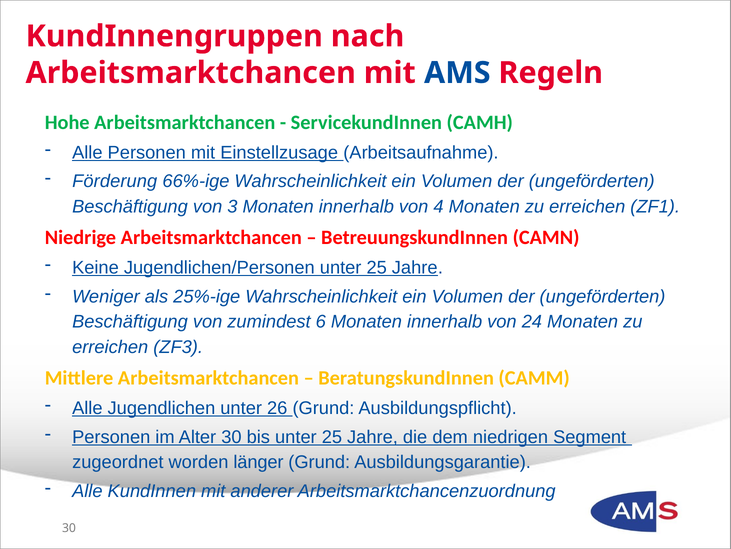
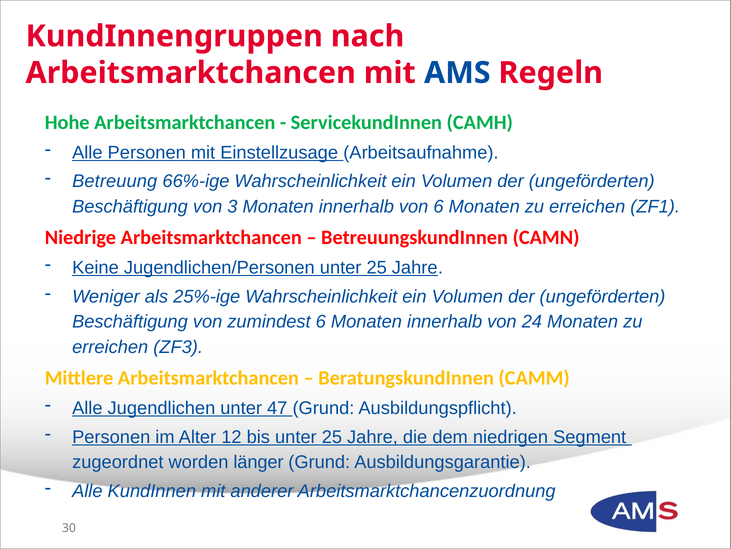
Förderung: Förderung -> Betreuung
von 4: 4 -> 6
26: 26 -> 47
Alter 30: 30 -> 12
